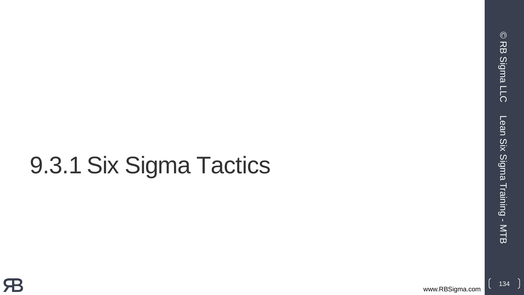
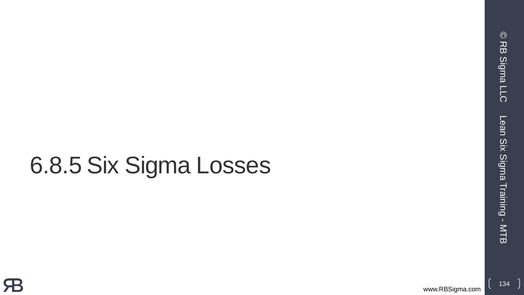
9.3.1: 9.3.1 -> 6.8.5
Tactics: Tactics -> Losses
